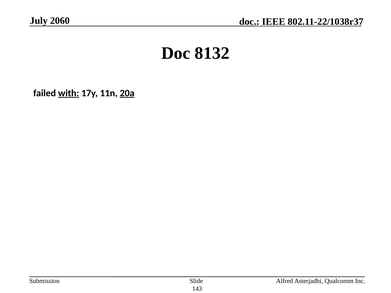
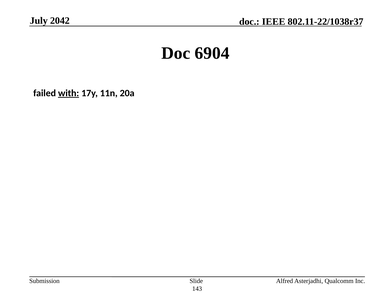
2060: 2060 -> 2042
8132: 8132 -> 6904
20a underline: present -> none
